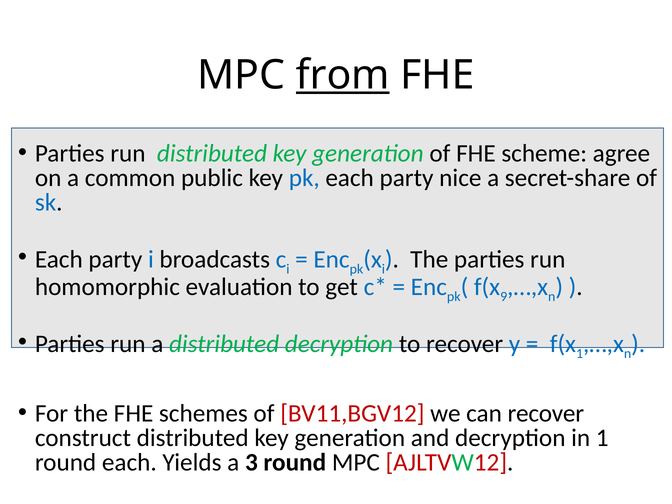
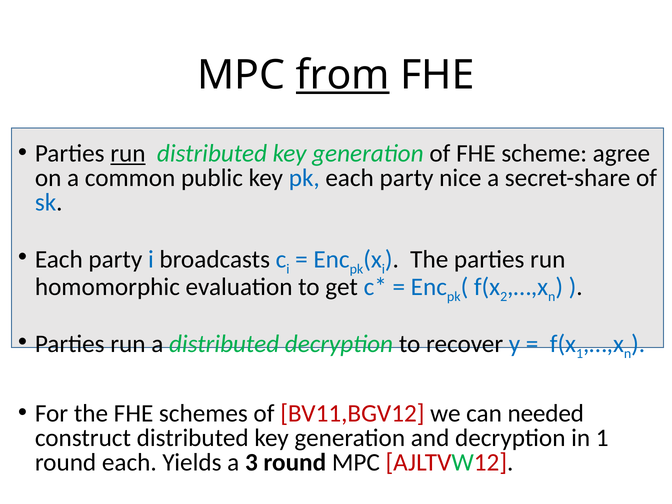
run at (128, 153) underline: none -> present
9: 9 -> 2
can recover: recover -> needed
